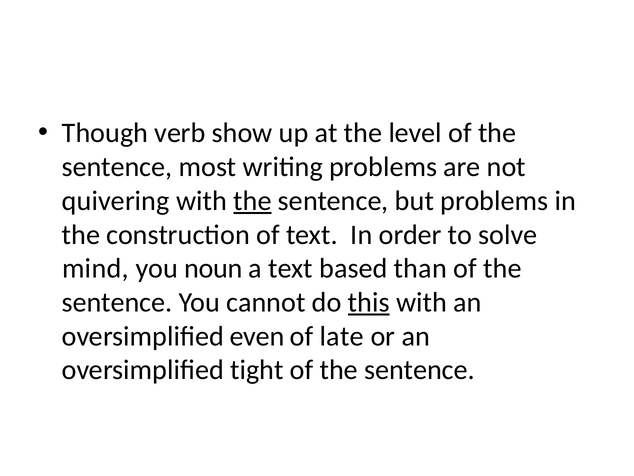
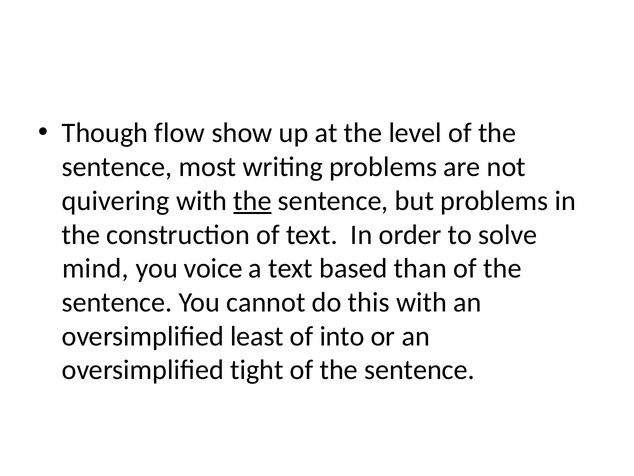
verb: verb -> flow
noun: noun -> voice
this underline: present -> none
even: even -> least
late: late -> into
